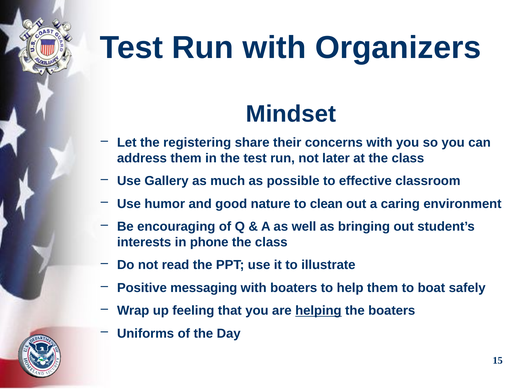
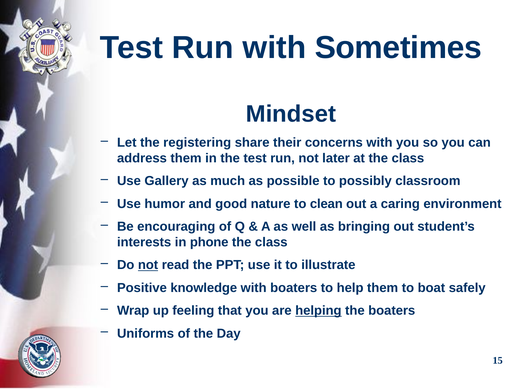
Organizers: Organizers -> Sometimes
effective: effective -> possibly
not at (148, 265) underline: none -> present
messaging: messaging -> knowledge
